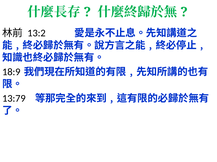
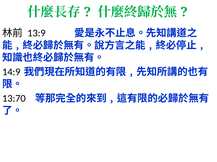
13:2: 13:2 -> 13:9
18:9: 18:9 -> 14:9
13:79: 13:79 -> 13:70
